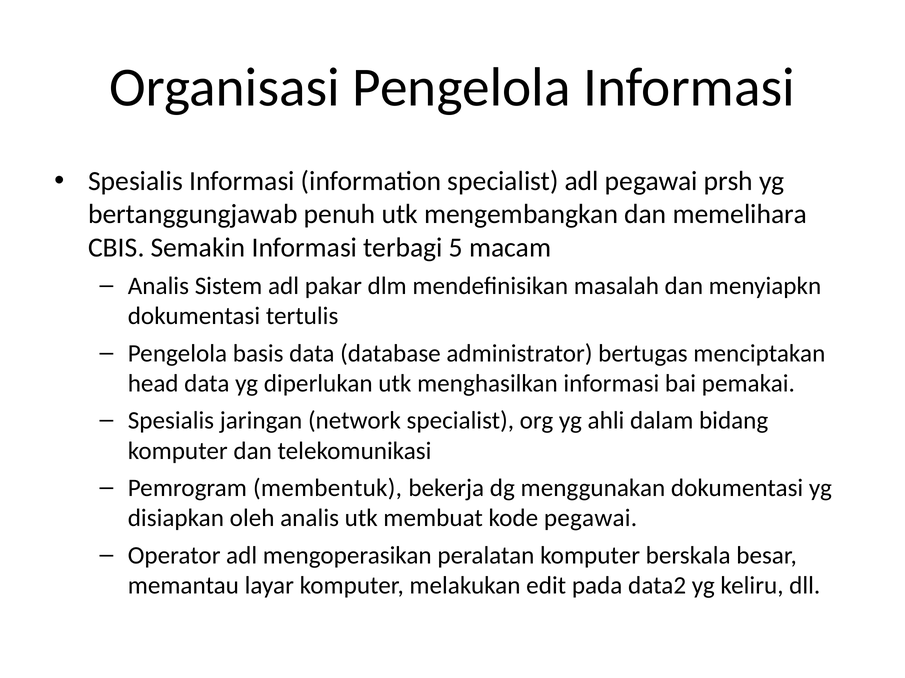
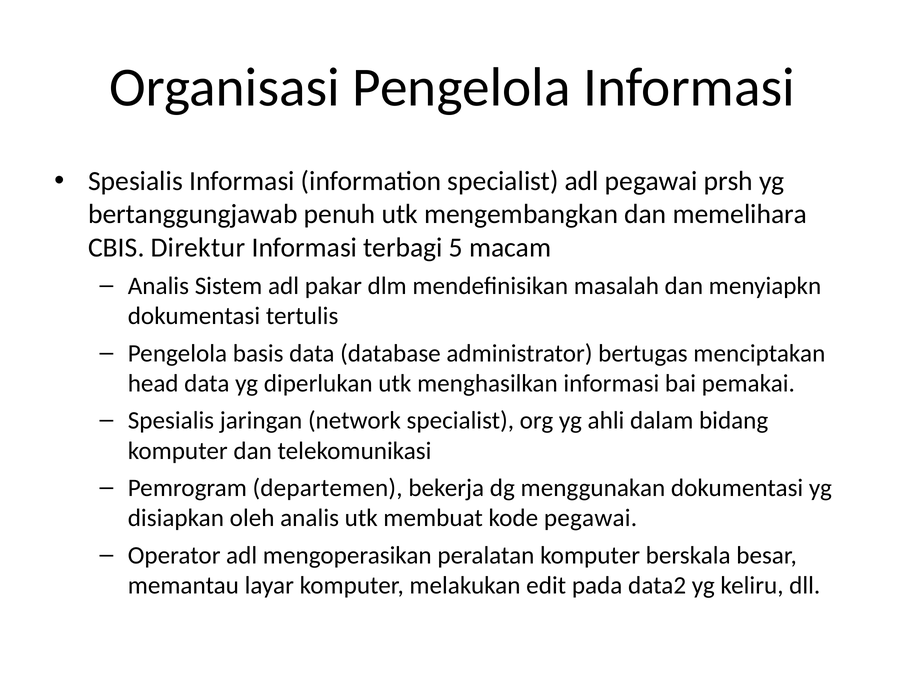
Semakin: Semakin -> Direktur
membentuk: membentuk -> departemen
